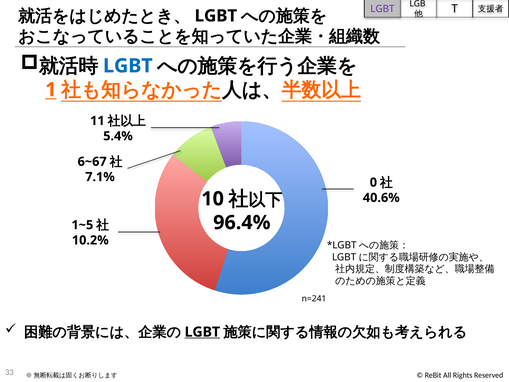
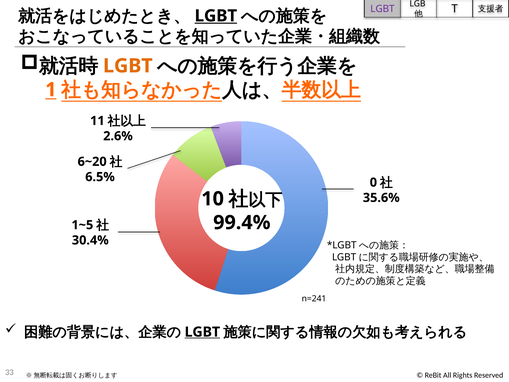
LGBT at (216, 16) underline: none -> present
LGBT at (128, 66) colour: blue -> orange
5.4%: 5.4% -> 2.6%
6~67: 6~67 -> 6~20
7.1%: 7.1% -> 6.5%
40.6%: 40.6% -> 35.6%
96.4%: 96.4% -> 99.4%
10.2%: 10.2% -> 30.4%
